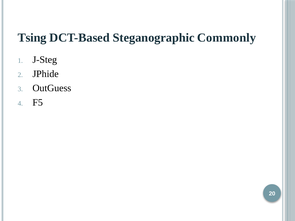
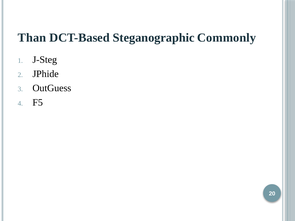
Tsing: Tsing -> Than
